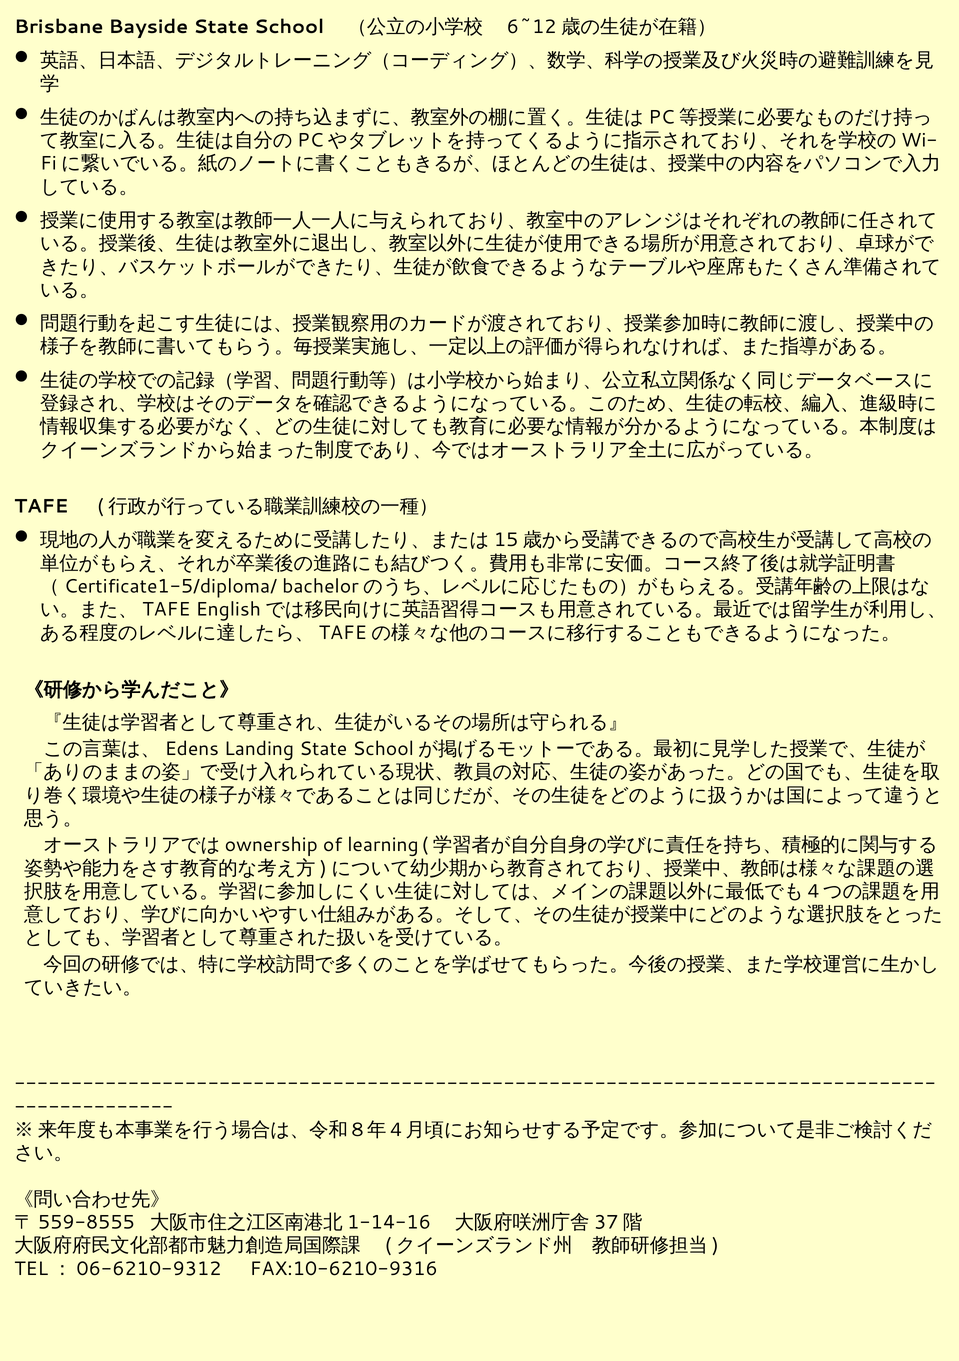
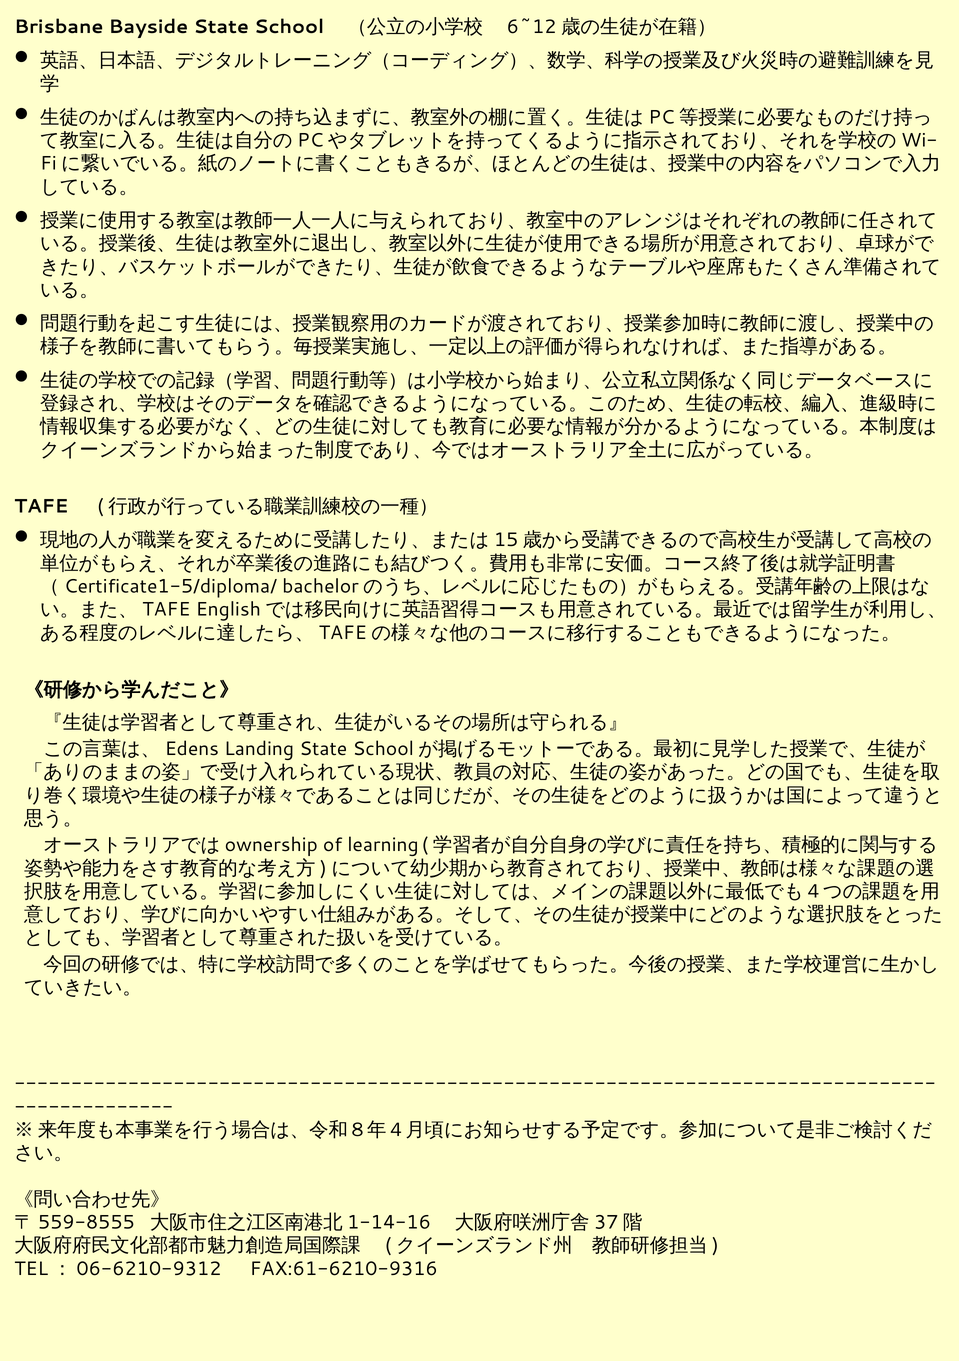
FAX:10-6210-9316: FAX:10-6210-9316 -> FAX:61-6210-9316
